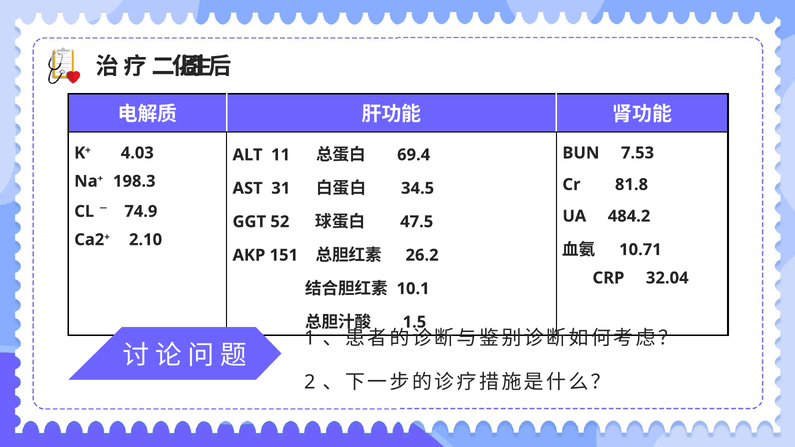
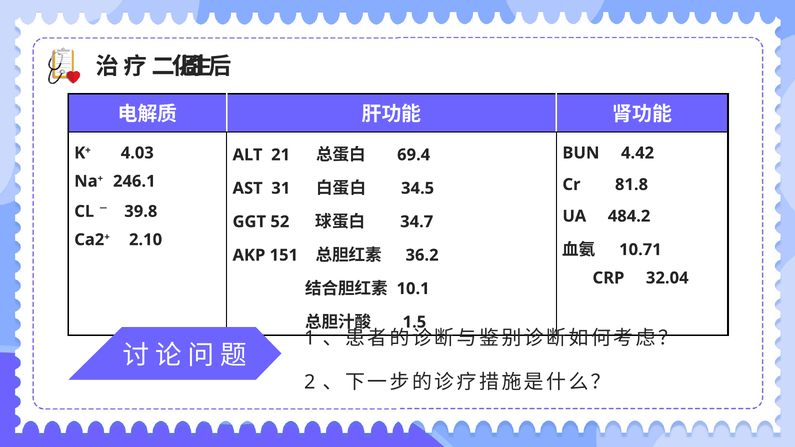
7.53: 7.53 -> 4.42
11: 11 -> 21
198.3: 198.3 -> 246.1
74.9: 74.9 -> 39.8
47.5: 47.5 -> 34.7
26.2: 26.2 -> 36.2
